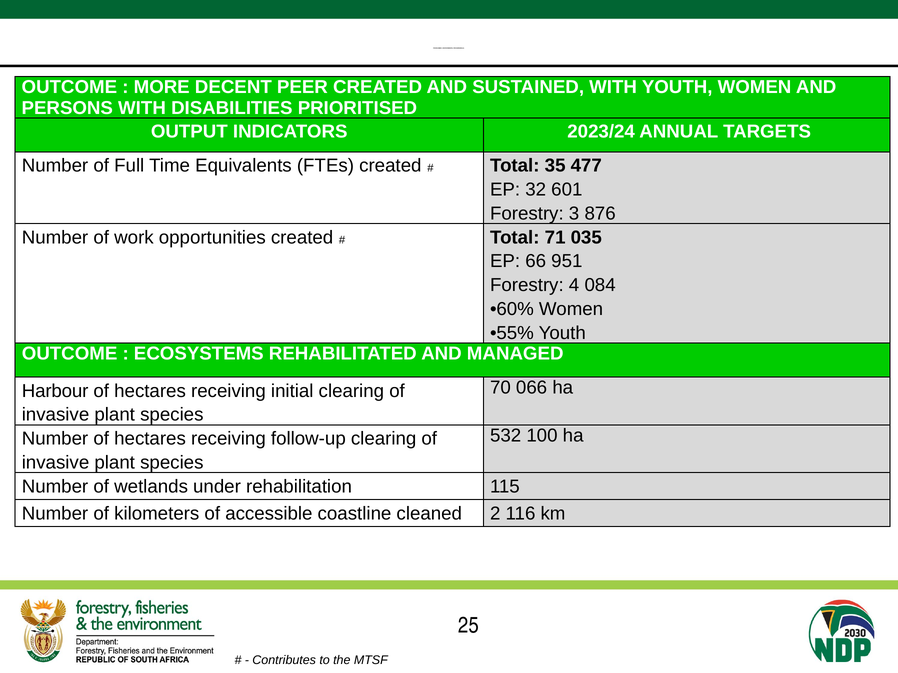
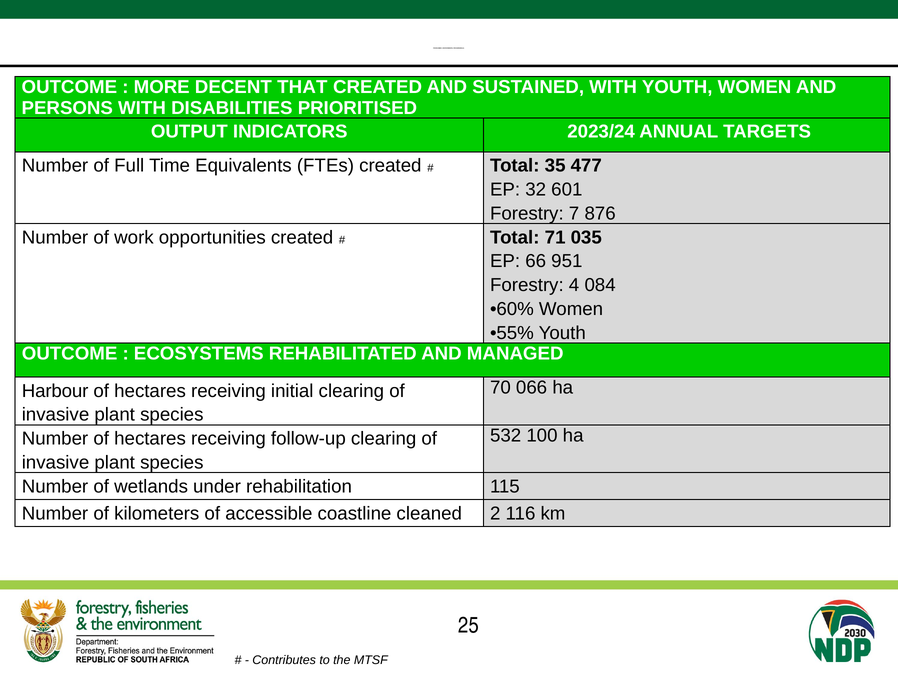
PEER: PEER -> THAT
3: 3 -> 7
